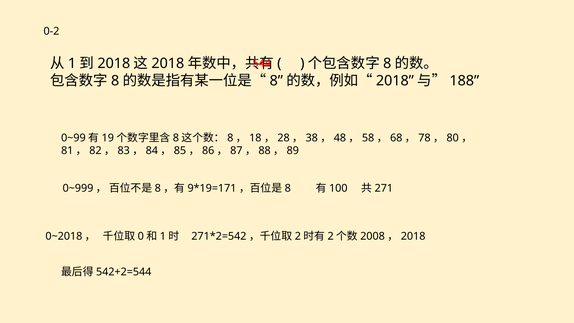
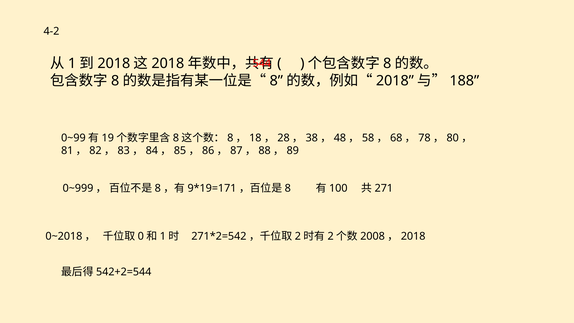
0-2: 0-2 -> 4-2
